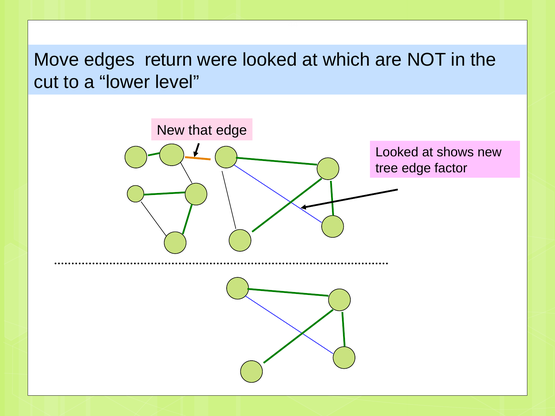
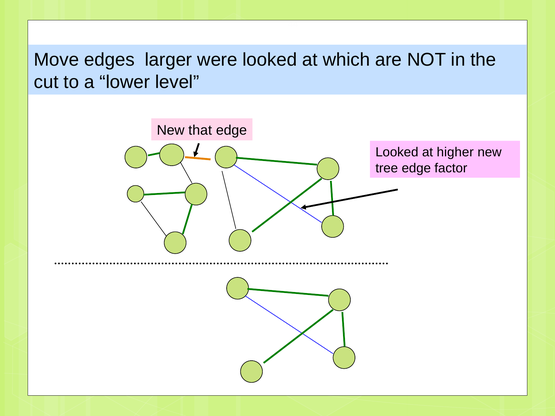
return: return -> larger
shows: shows -> higher
